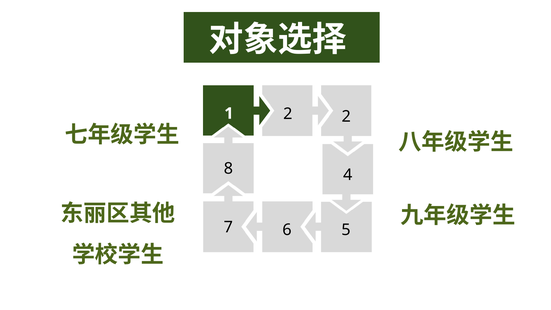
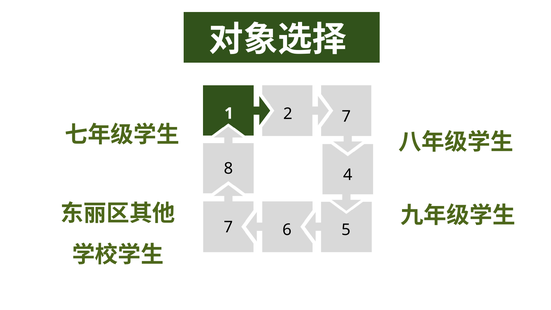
2 2: 2 -> 7
